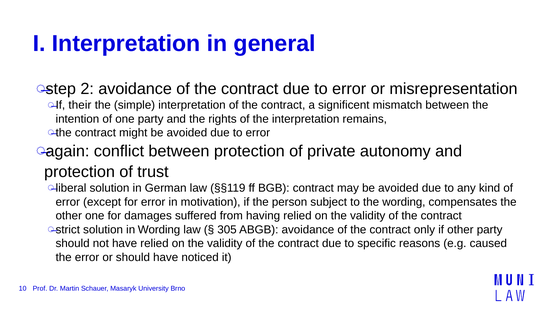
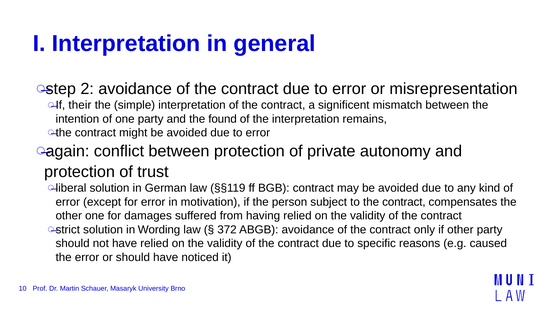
rights: rights -> found
to the wording: wording -> contract
305: 305 -> 372
